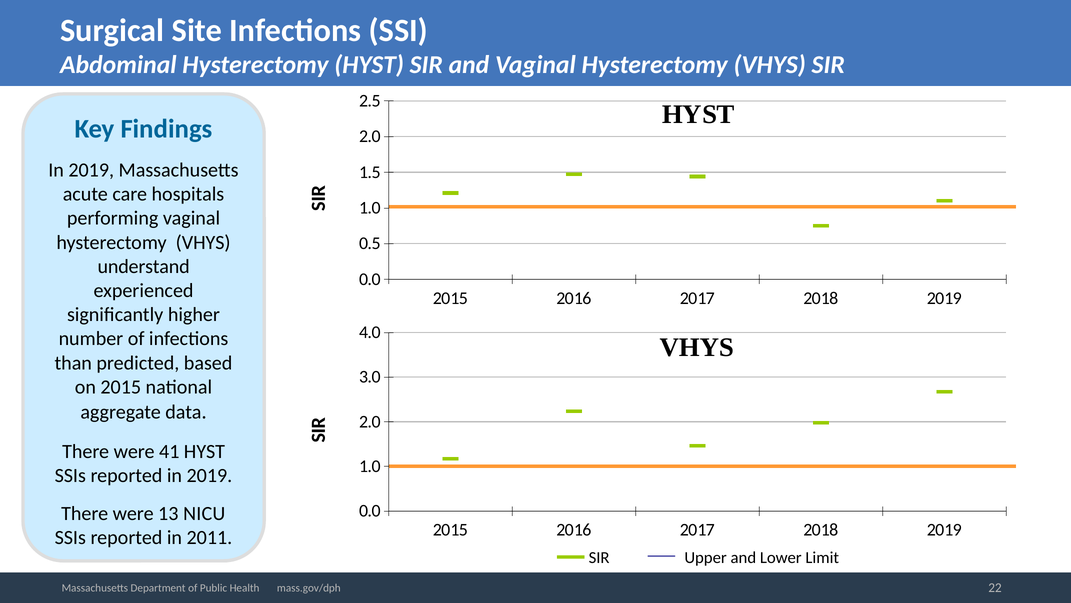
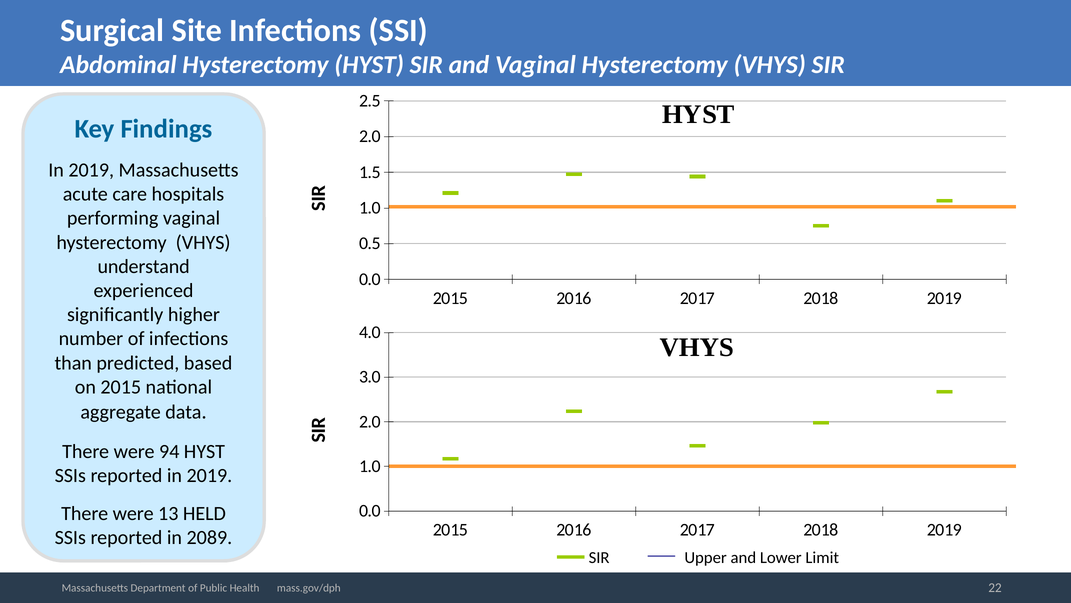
41: 41 -> 94
NICU: NICU -> HELD
2011: 2011 -> 2089
